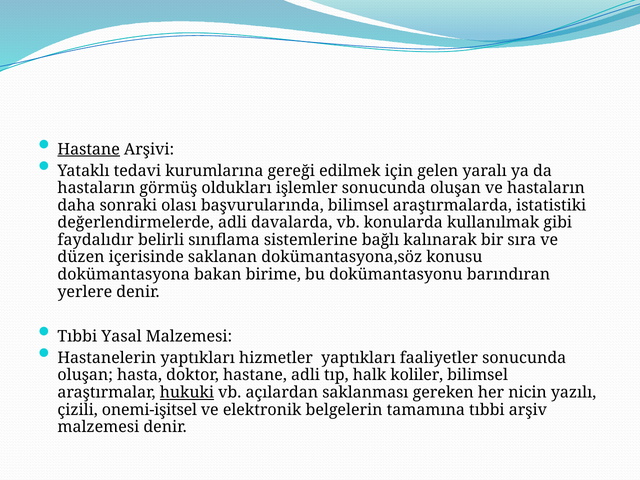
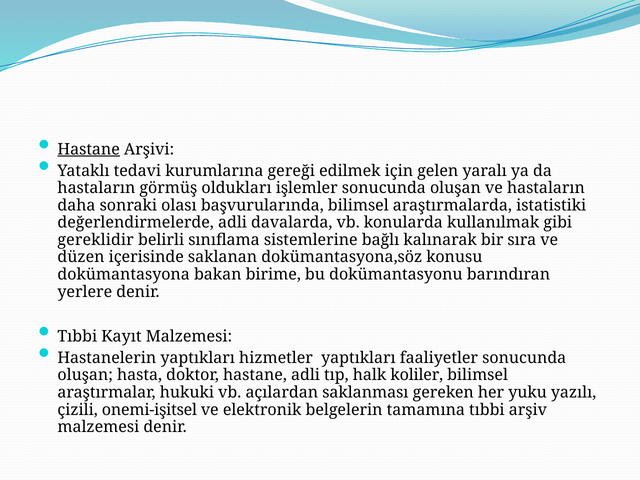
faydalıdır: faydalıdır -> gereklidir
Yasal: Yasal -> Kayıt
hukuki underline: present -> none
nicin: nicin -> yuku
